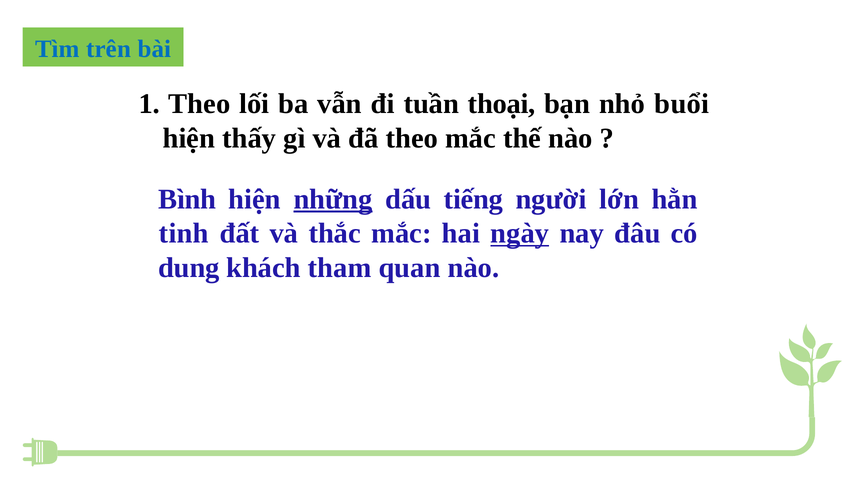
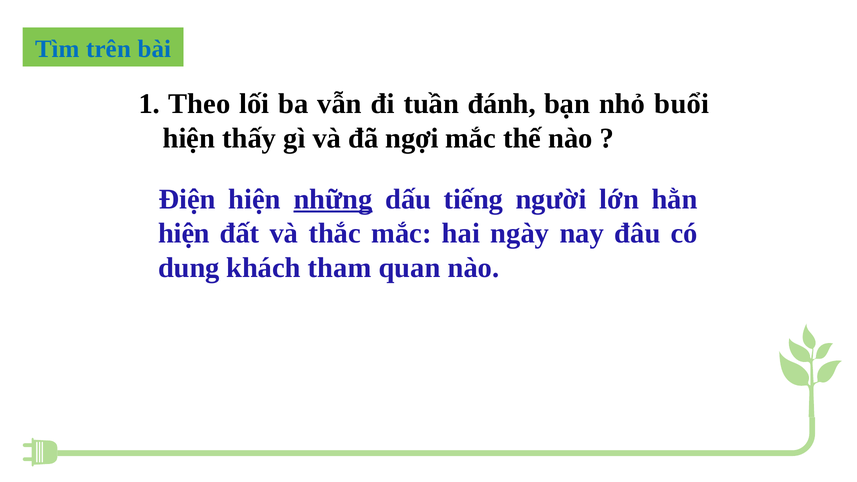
thoại: thoại -> đánh
đã theo: theo -> ngợi
Bình: Bình -> Điện
tinh at (184, 234): tinh -> hiện
ngày underline: present -> none
